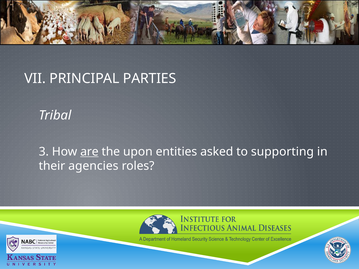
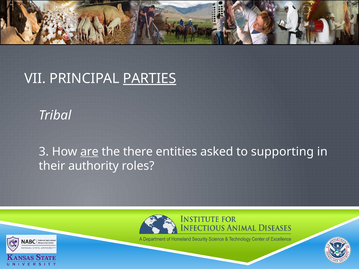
PARTIES underline: none -> present
upon: upon -> there
agencies: agencies -> authority
